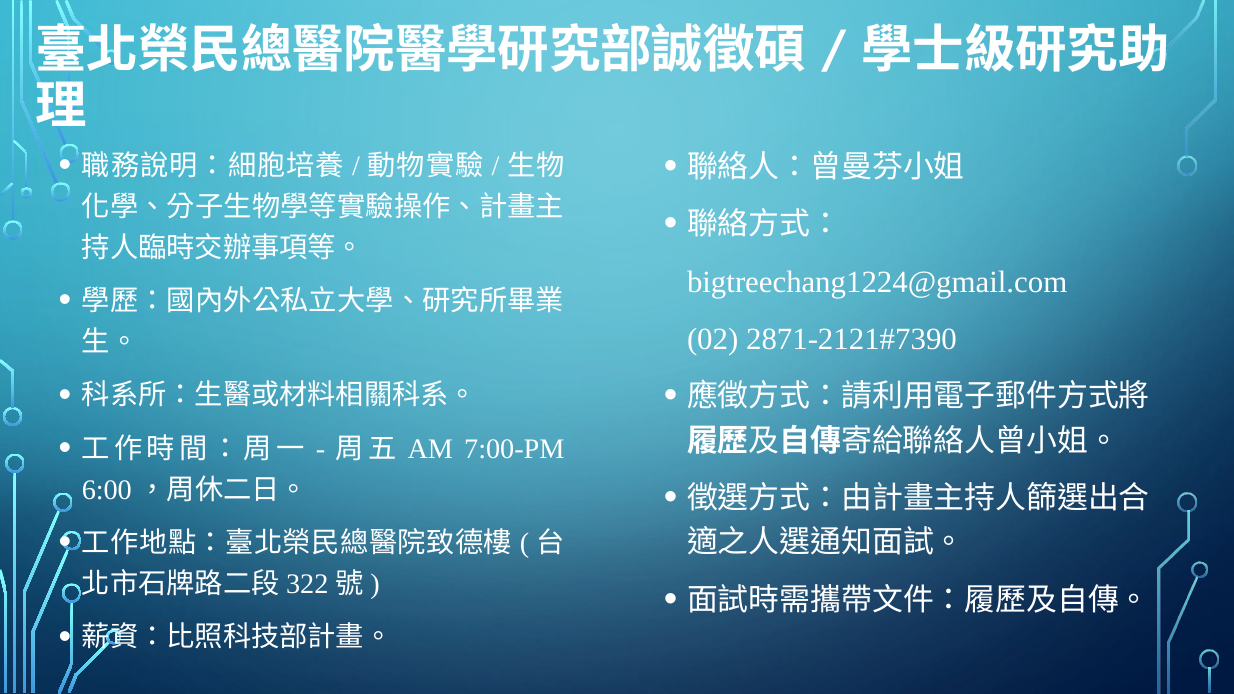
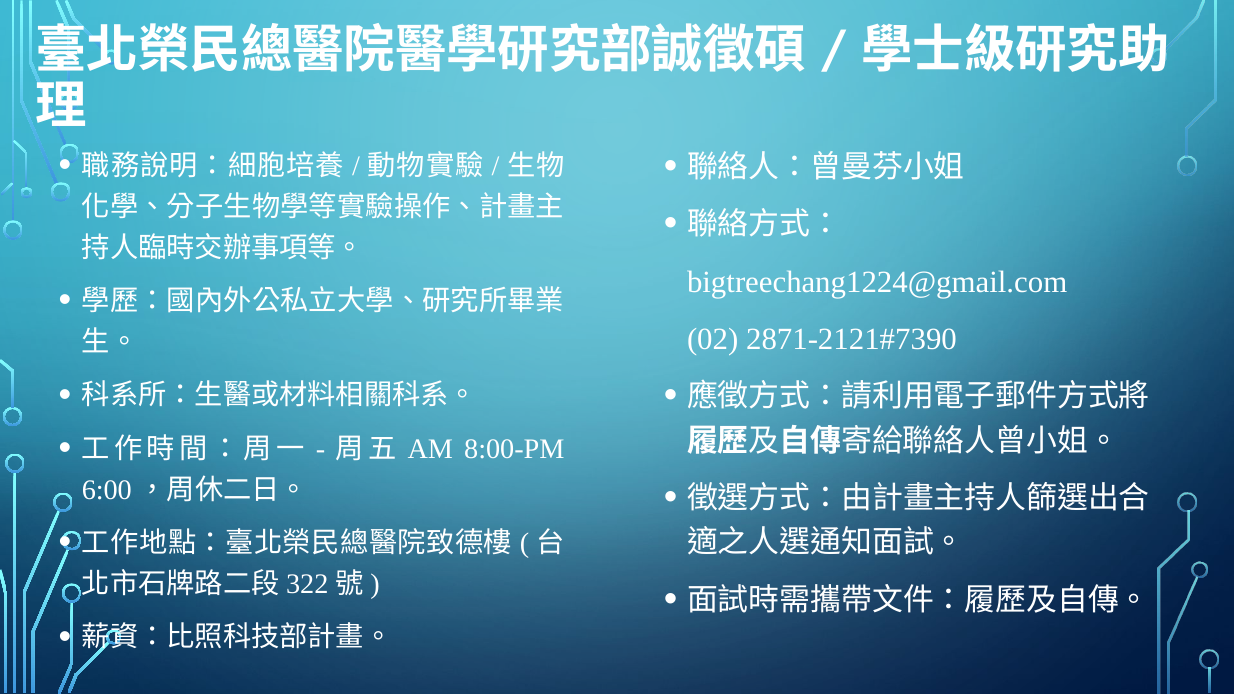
7:00-PM: 7:00-PM -> 8:00-PM
